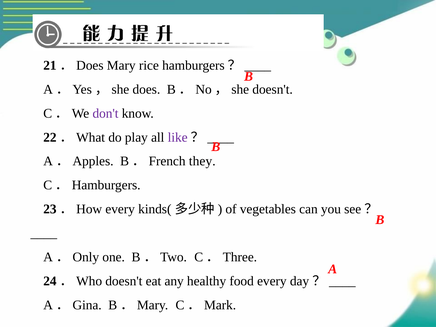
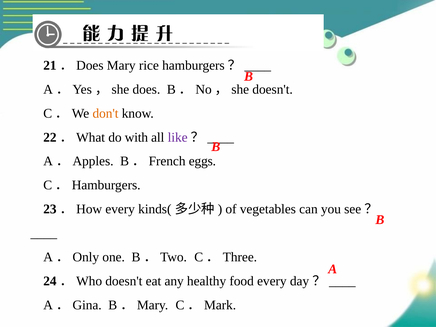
don't colour: purple -> orange
play: play -> with
they: they -> eggs
